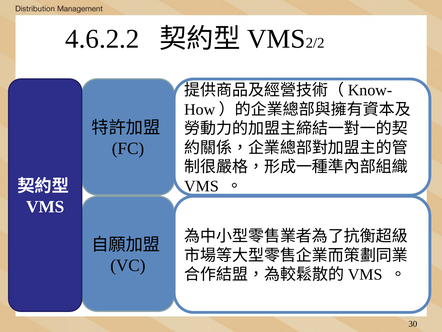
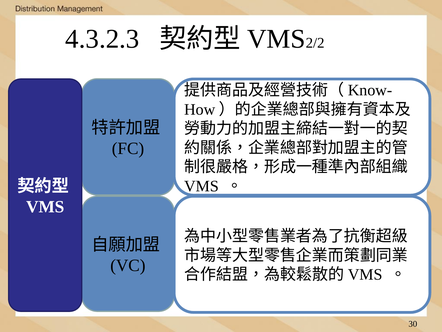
4.6.2.2: 4.6.2.2 -> 4.3.2.3
